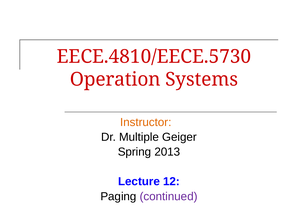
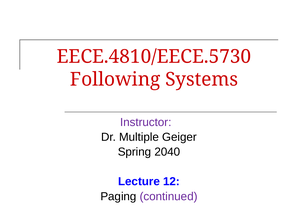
Operation: Operation -> Following
Instructor colour: orange -> purple
2013: 2013 -> 2040
